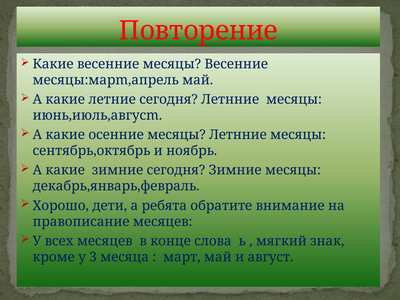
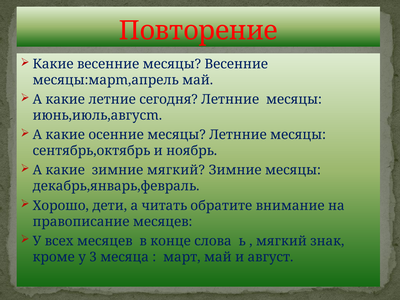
зимние сегодня: сегодня -> мягкий
ребята: ребята -> читать
